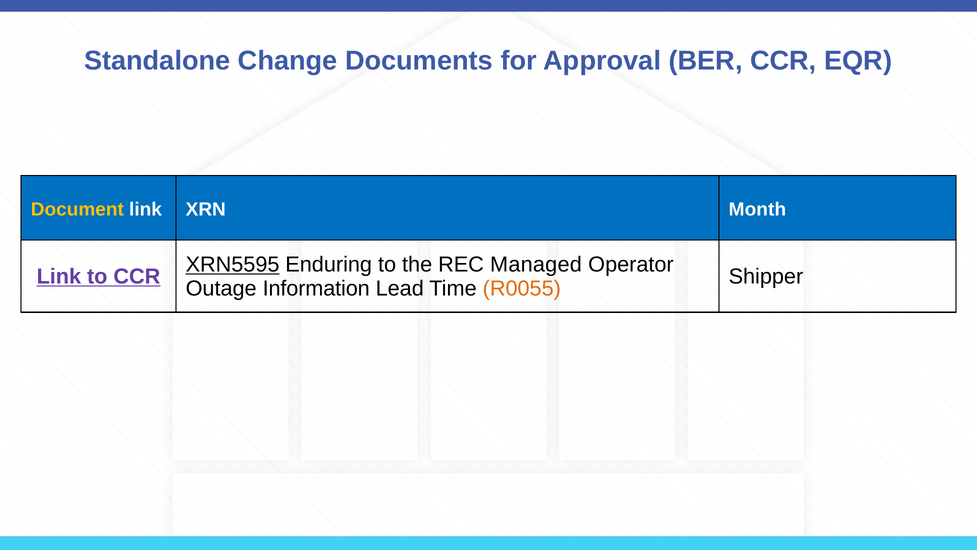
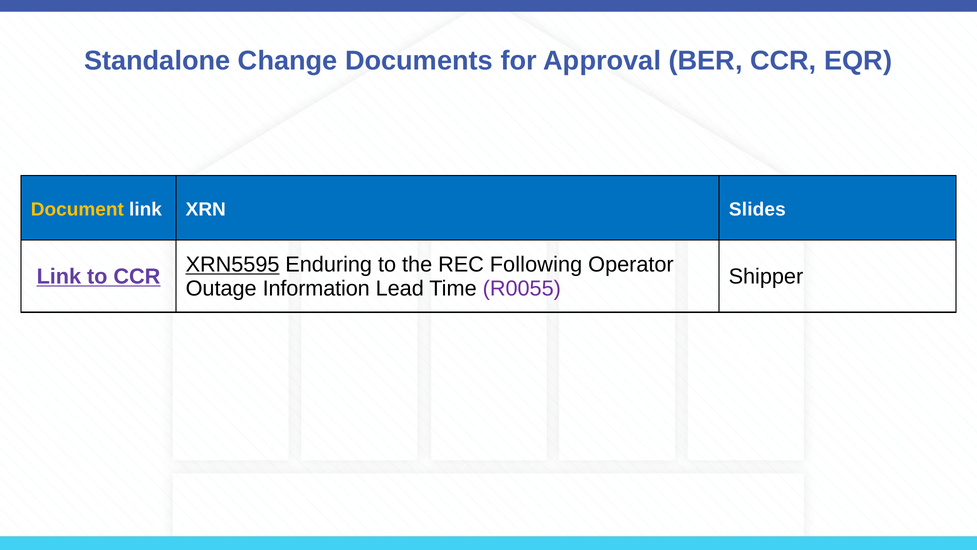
Month: Month -> Slides
Managed: Managed -> Following
R0055 colour: orange -> purple
